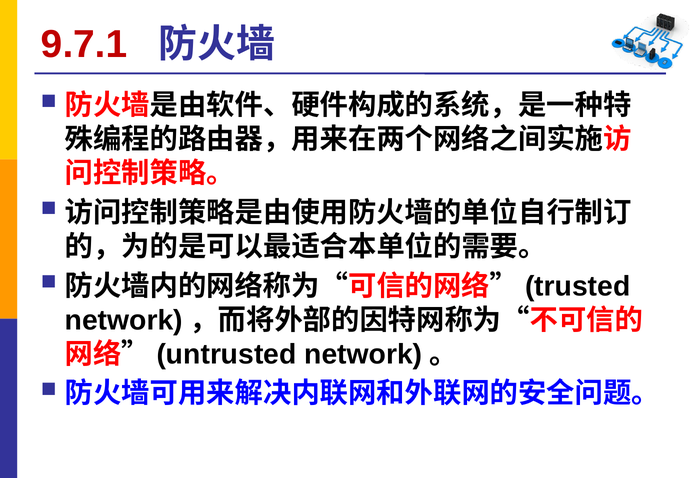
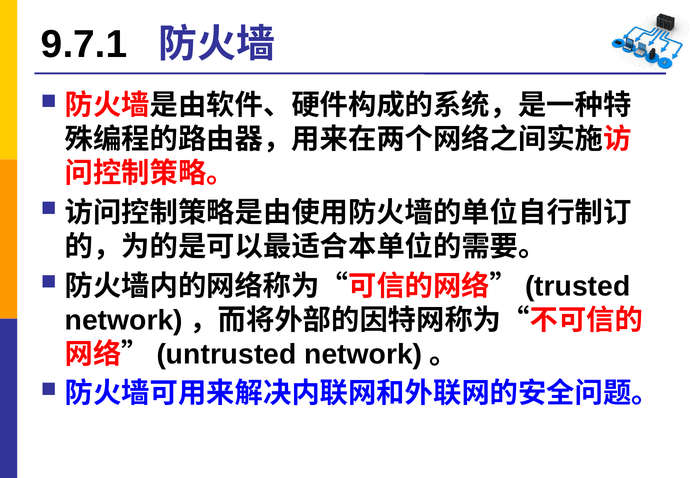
9.7.1 colour: red -> black
